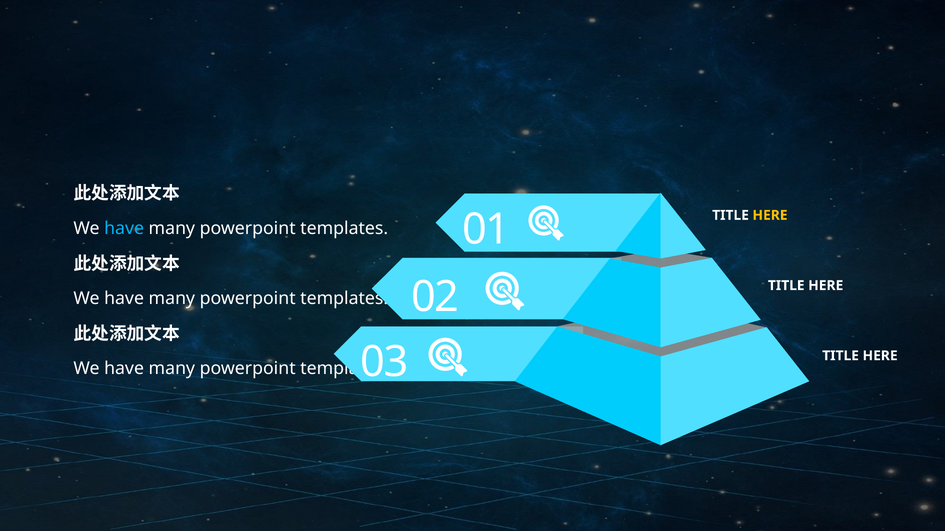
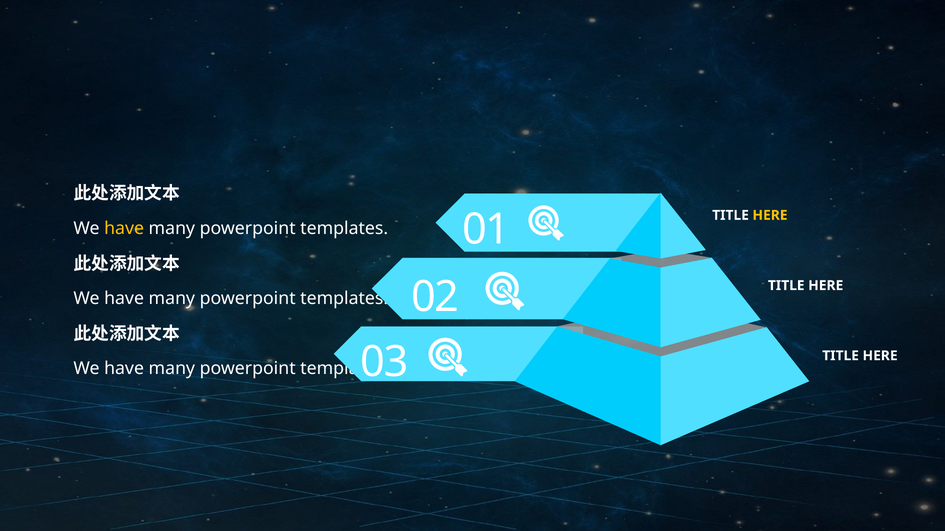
have at (124, 228) colour: light blue -> yellow
